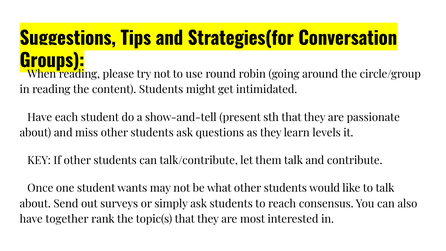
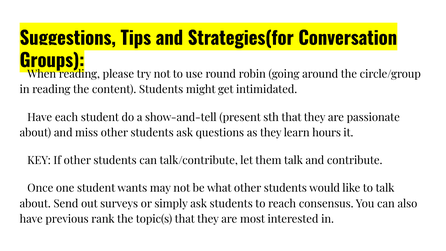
levels: levels -> hours
together: together -> previous
